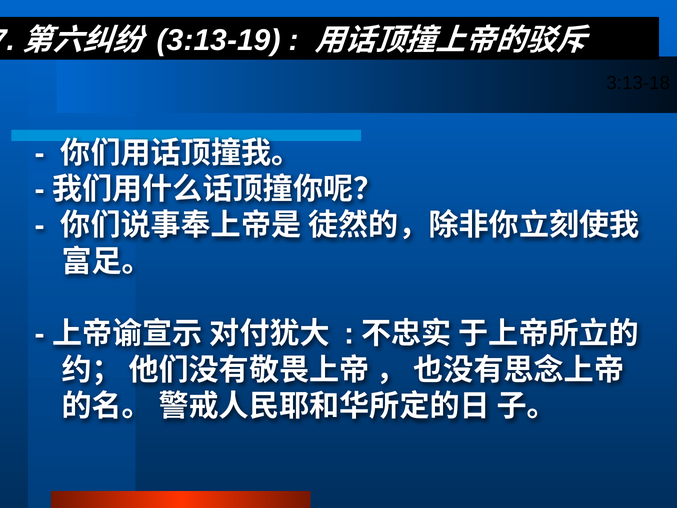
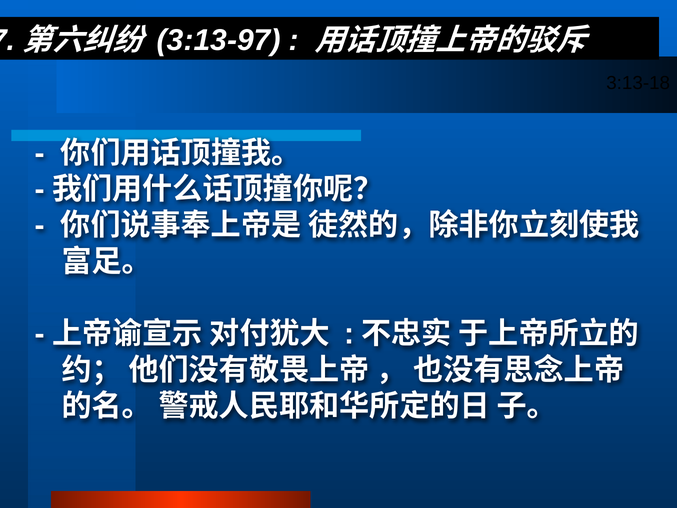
3:13-19: 3:13-19 -> 3:13-97
